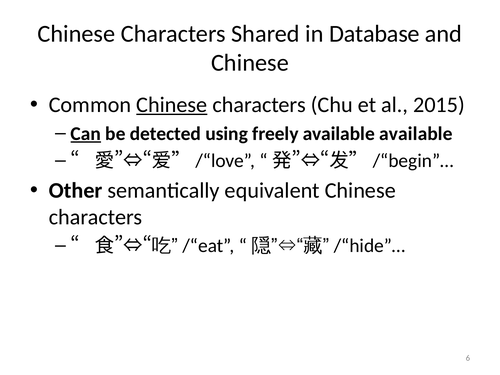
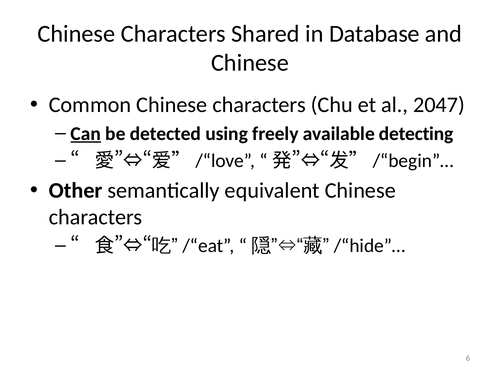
Chinese at (172, 105) underline: present -> none
2015: 2015 -> 2047
available available: available -> detecting
